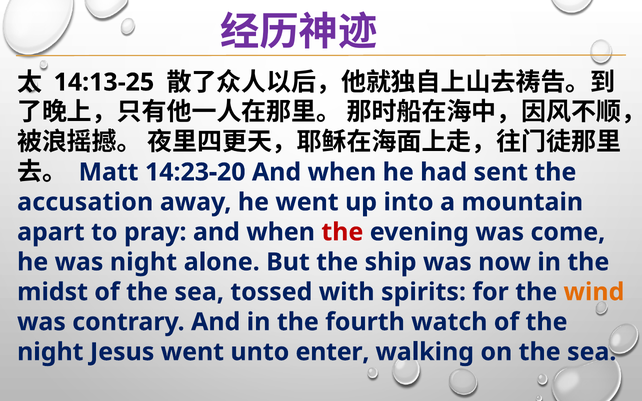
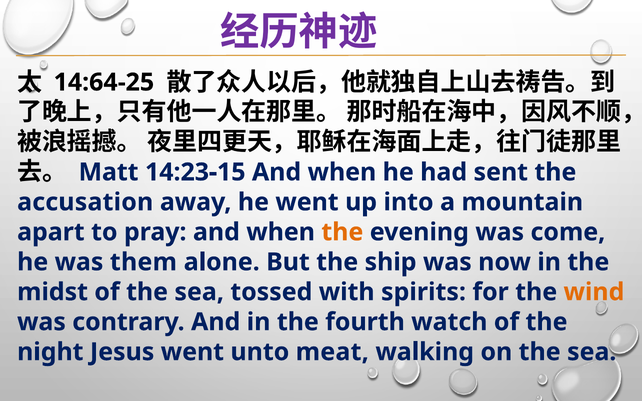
14:13-25: 14:13-25 -> 14:64-25
14:23-20: 14:23-20 -> 14:23-15
the at (342, 232) colour: red -> orange
was night: night -> them
enter: enter -> meat
